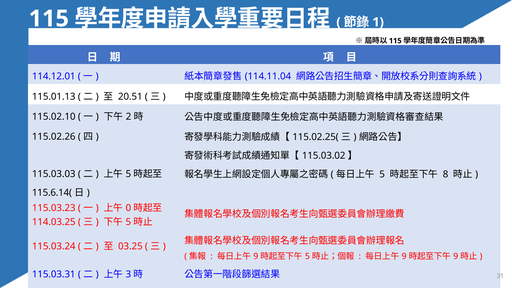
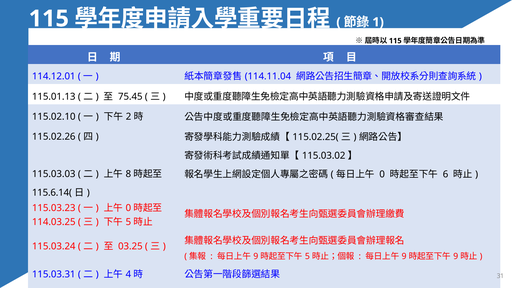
20.51: 20.51 -> 75.45
5 at (382, 174): 5 -> 0
8: 8 -> 6
5 at (128, 174): 5 -> 8
3: 3 -> 4
